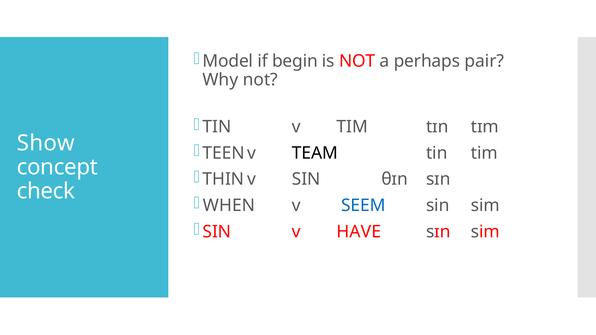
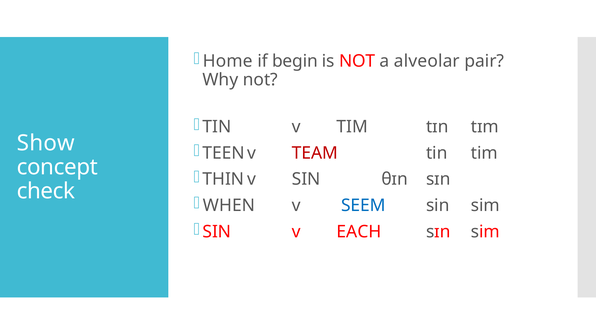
Model: Model -> Home
perhaps: perhaps -> alveolar
TEAM colour: black -> red
HAVE: HAVE -> EACH
